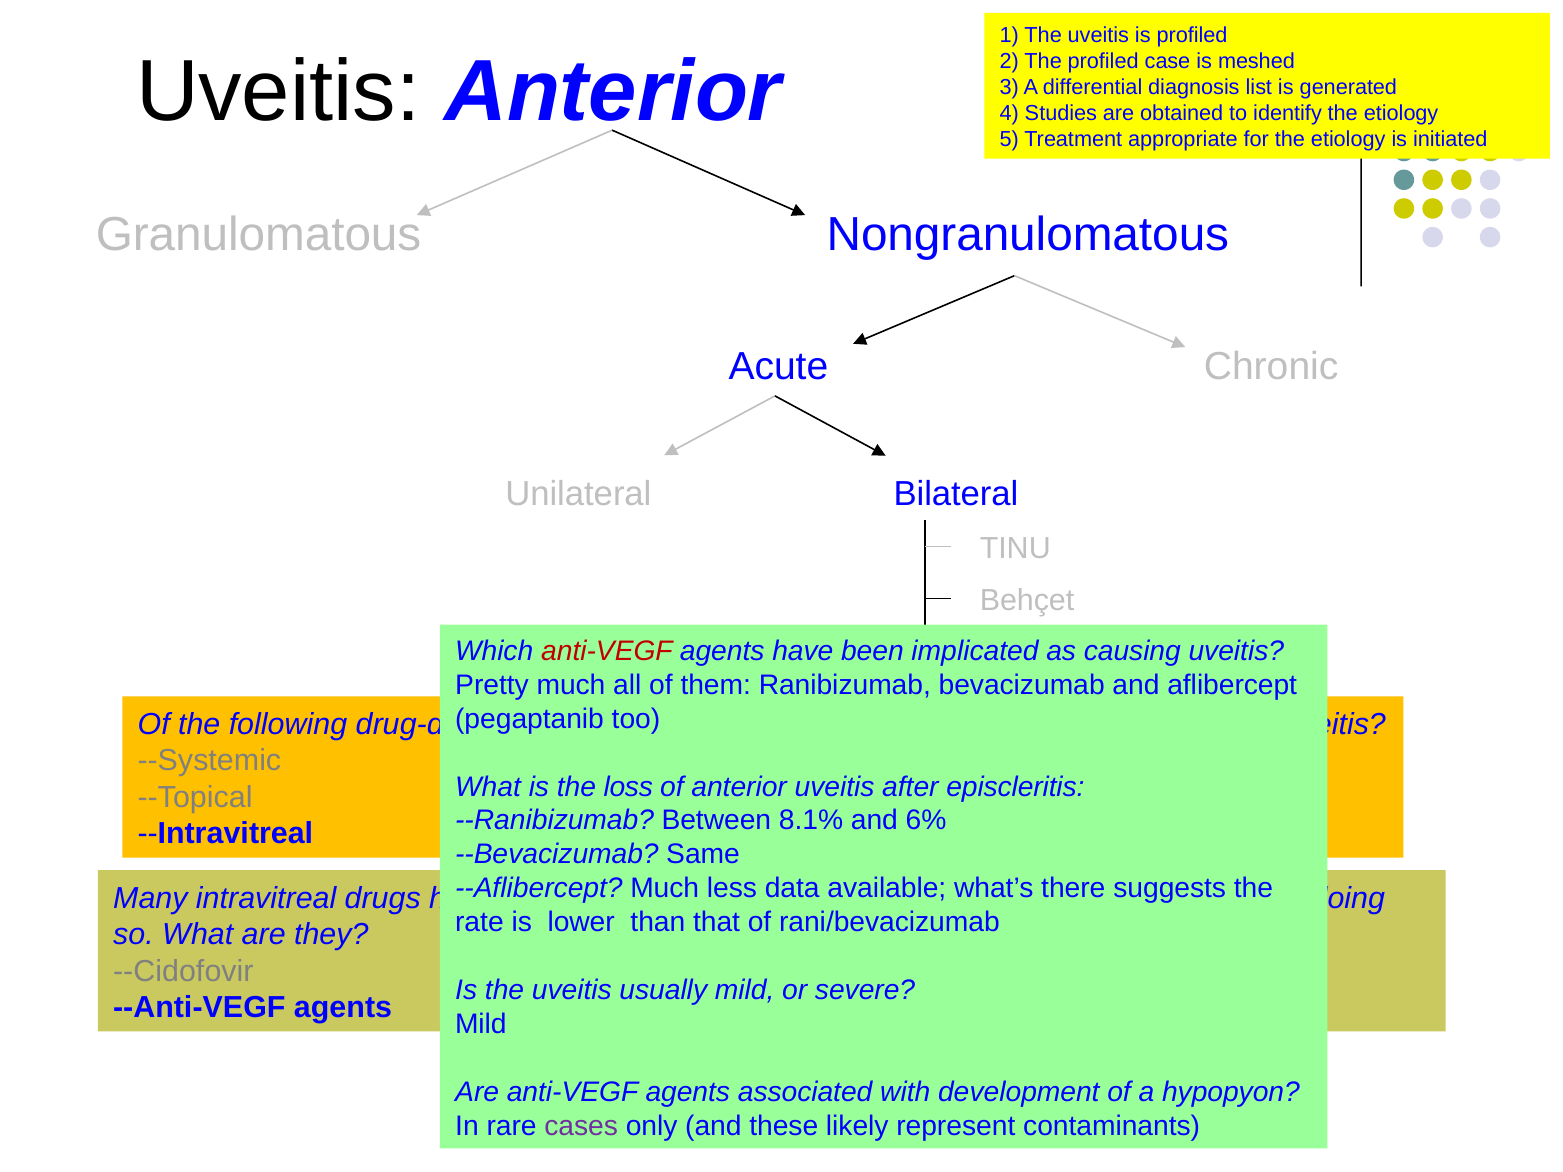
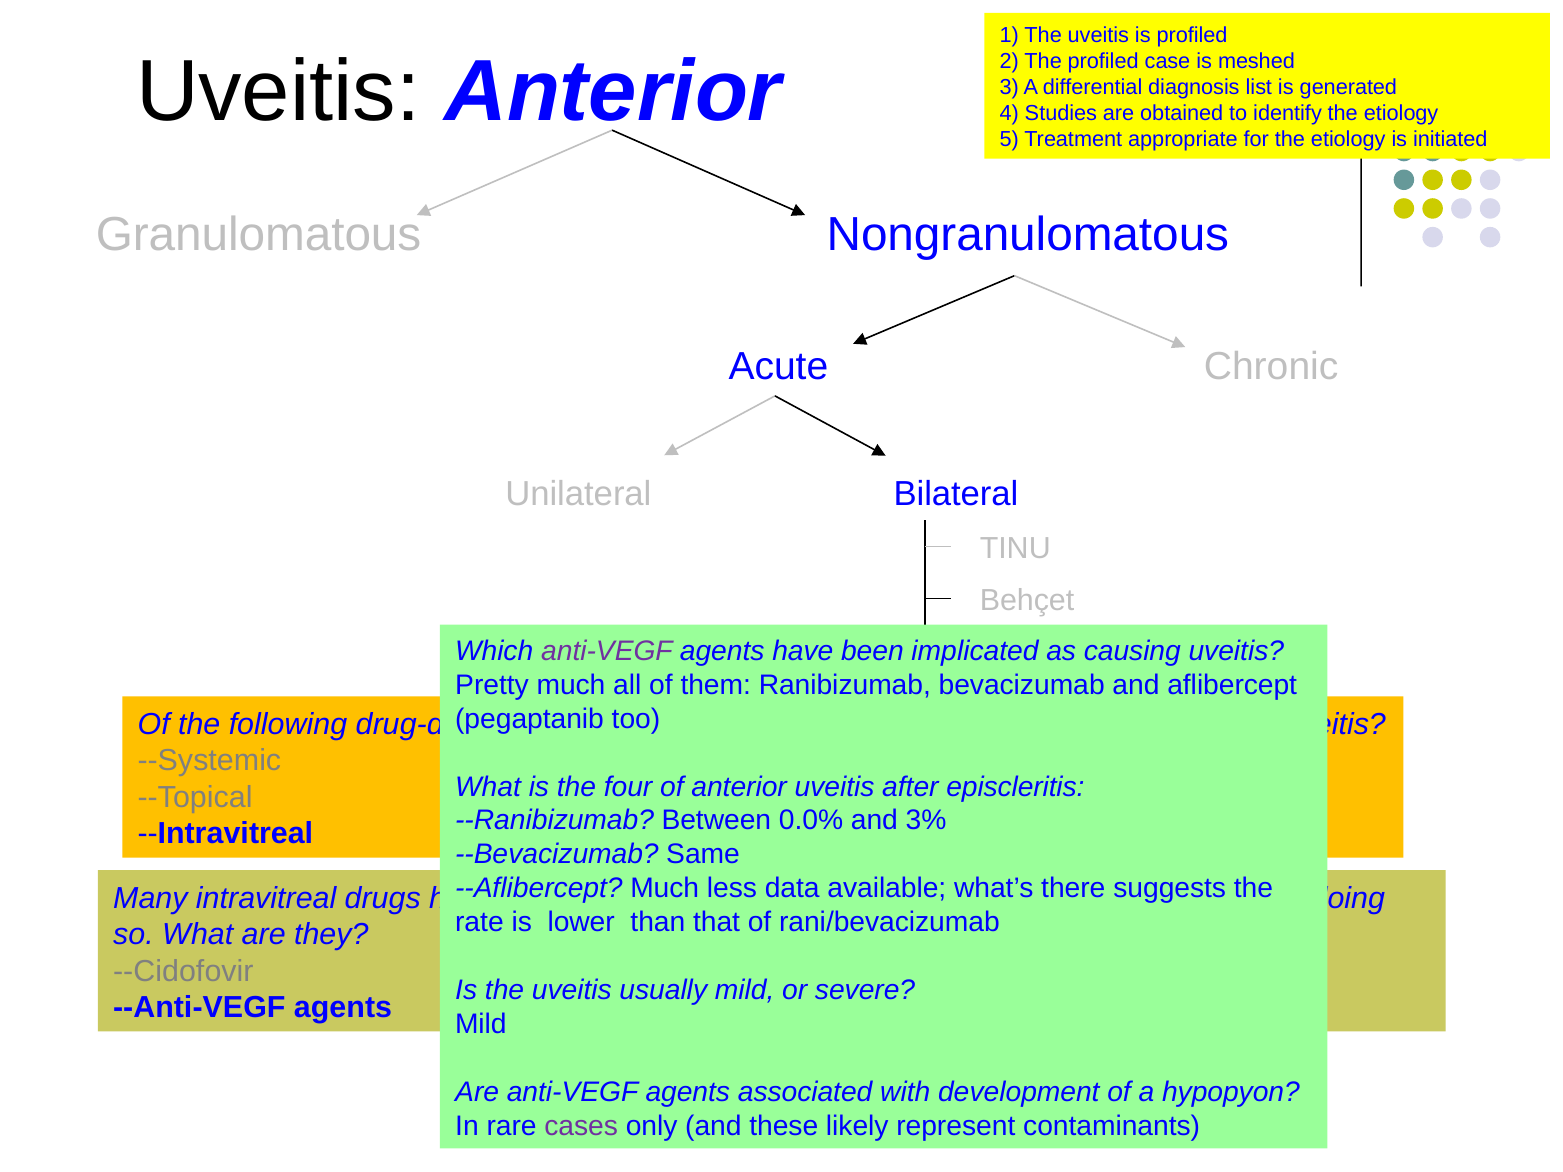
anti-VEGF at (607, 651) colour: red -> purple
loss: loss -> four
8.1%: 8.1% -> 0.0%
6%: 6% -> 3%
